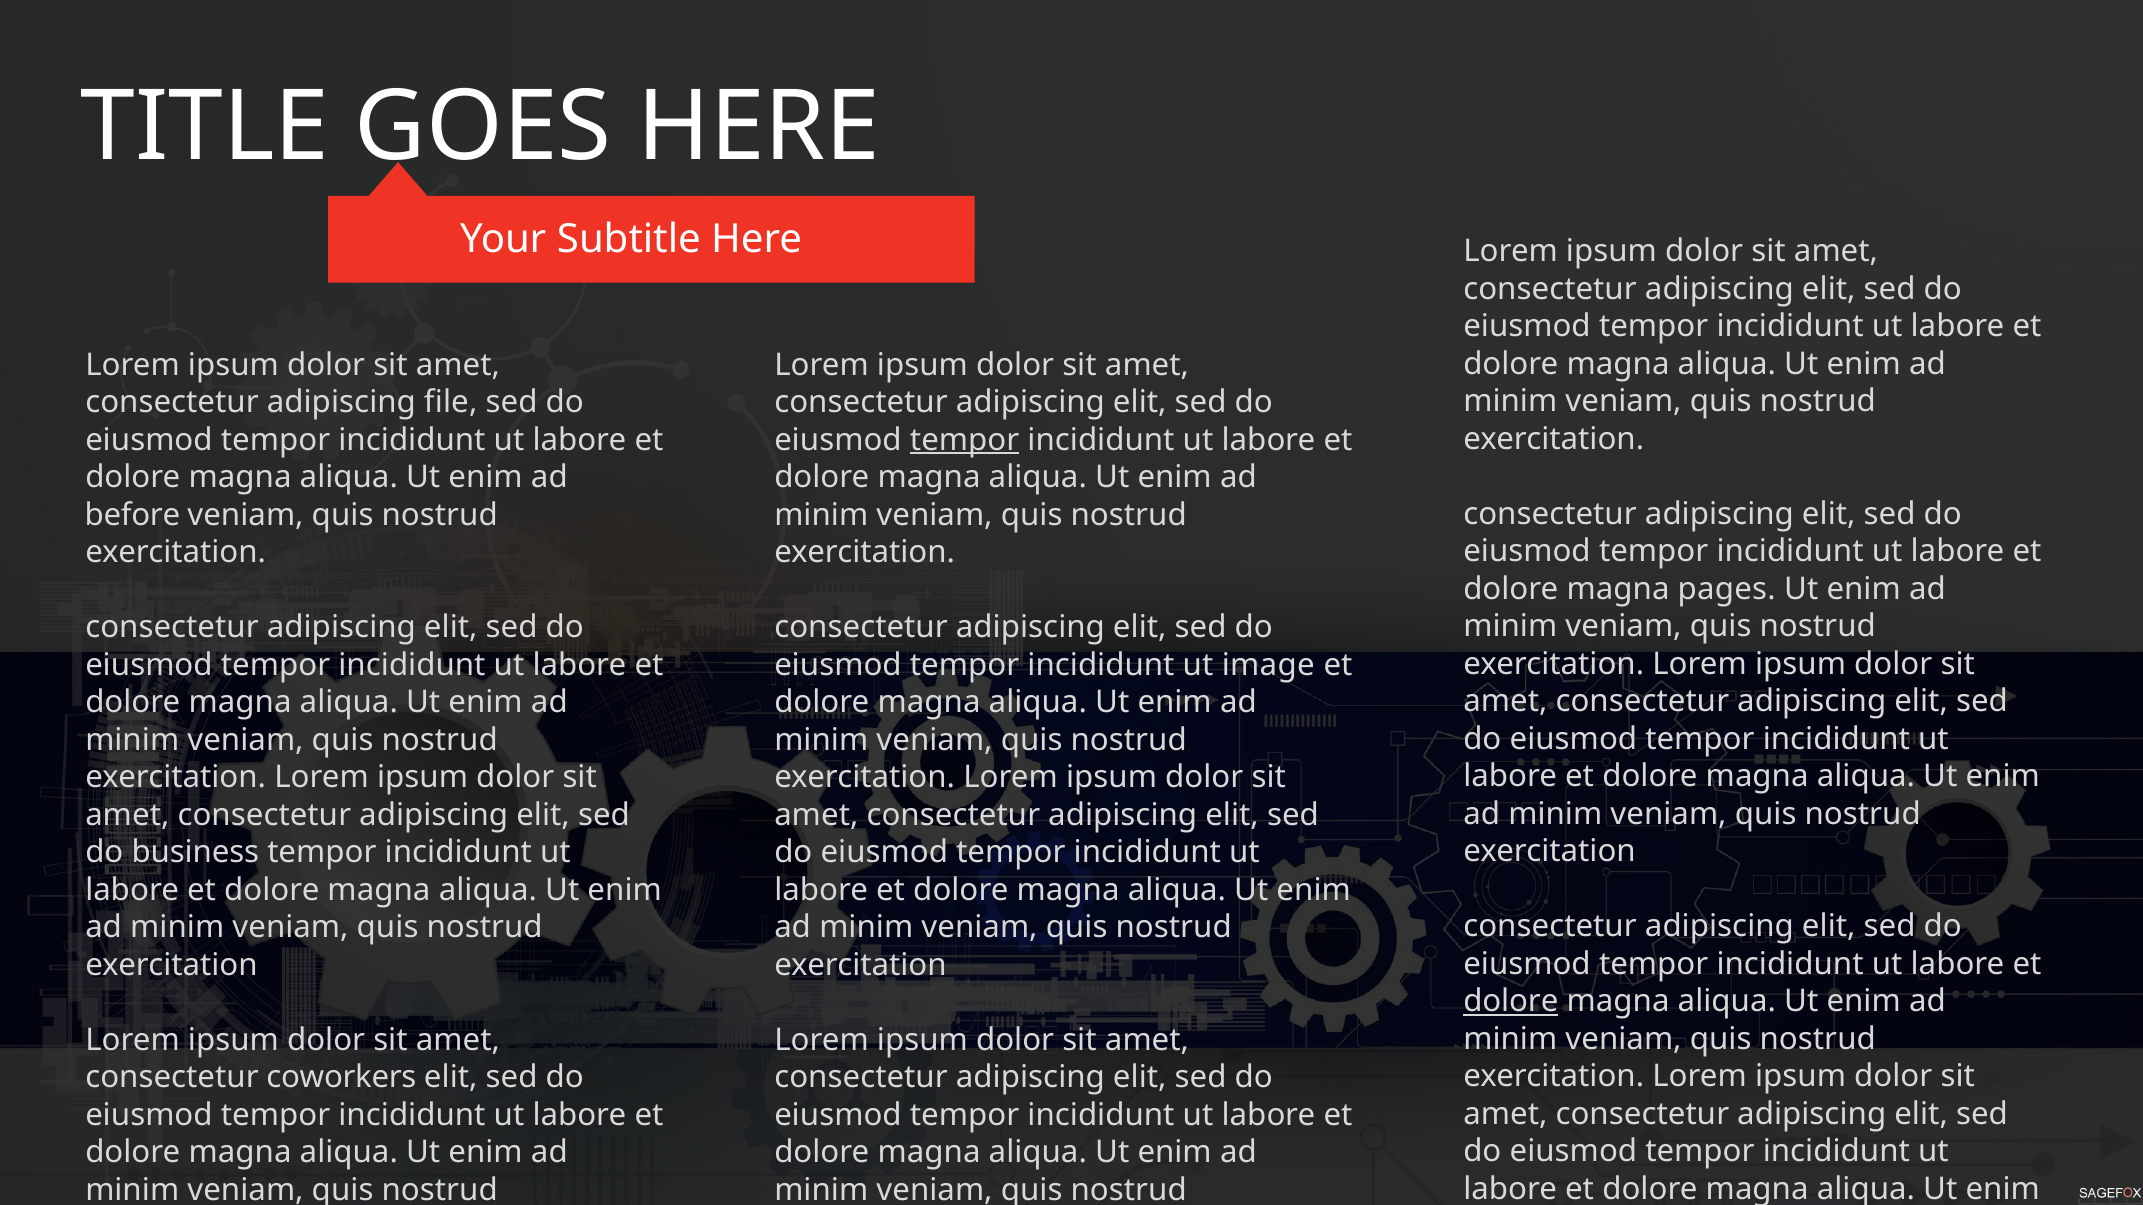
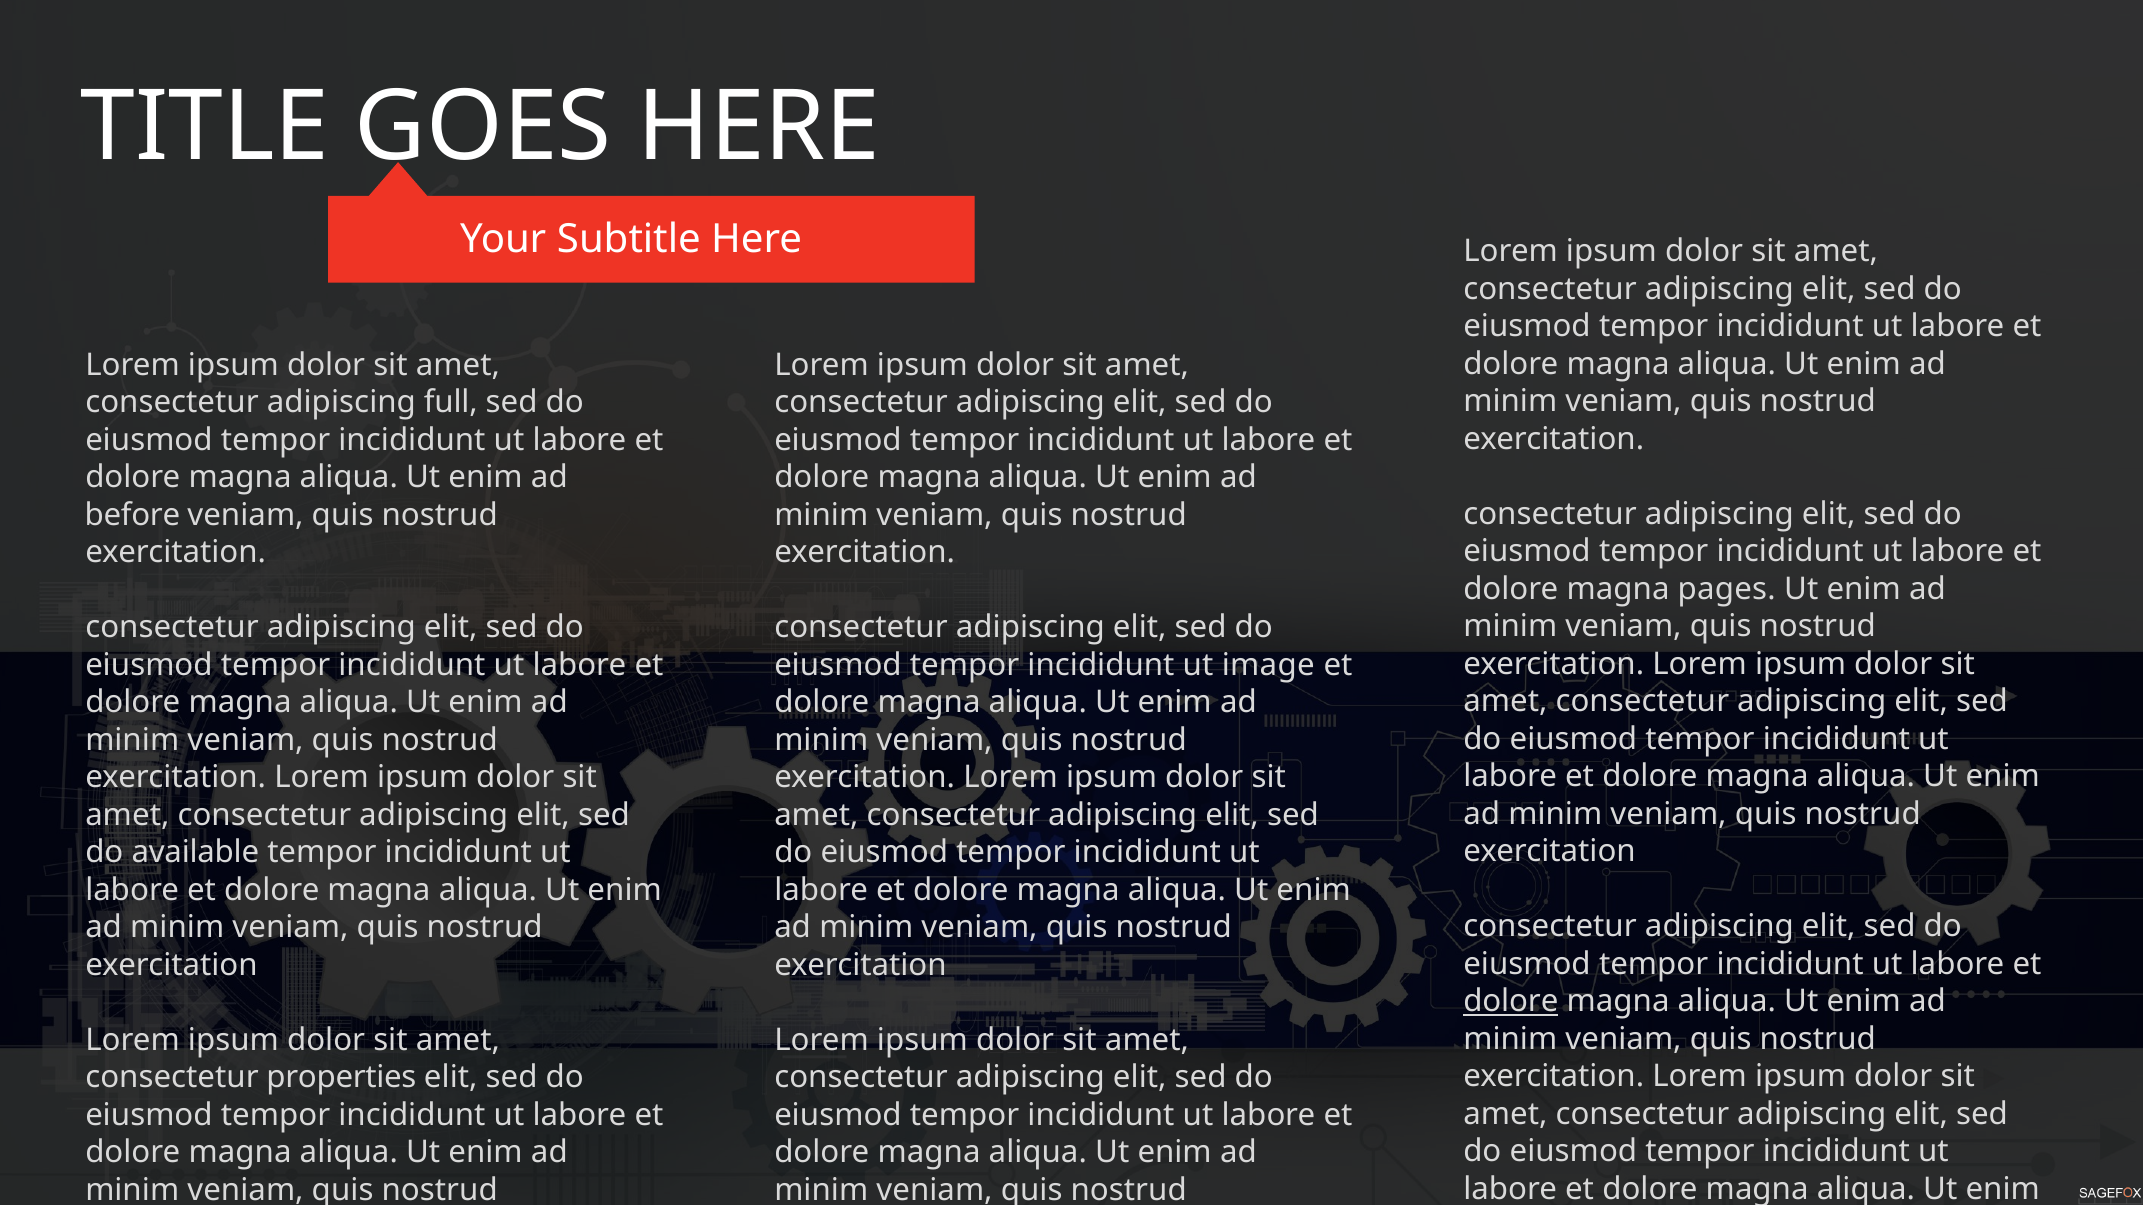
file: file -> full
tempor at (965, 440) underline: present -> none
business: business -> available
coworkers: coworkers -> properties
